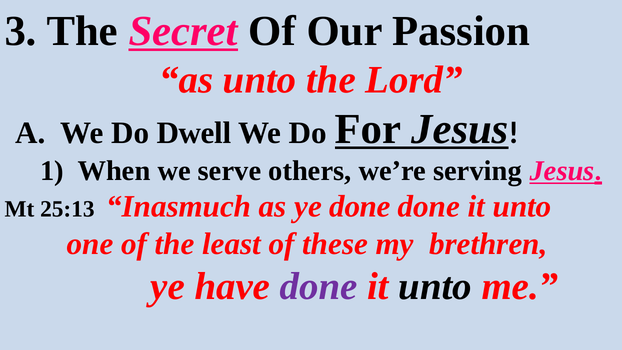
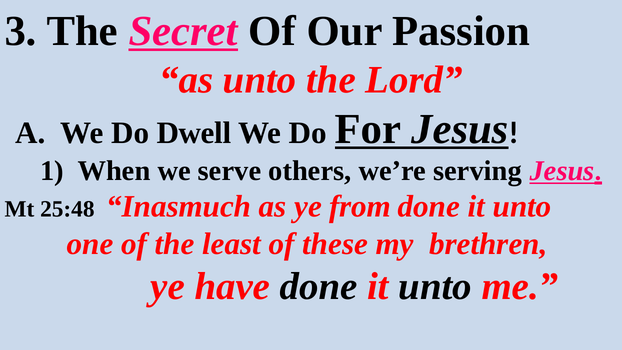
25:13: 25:13 -> 25:48
ye done: done -> from
done at (319, 286) colour: purple -> black
